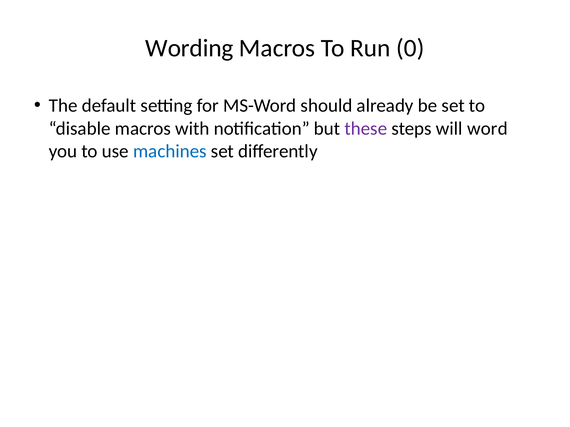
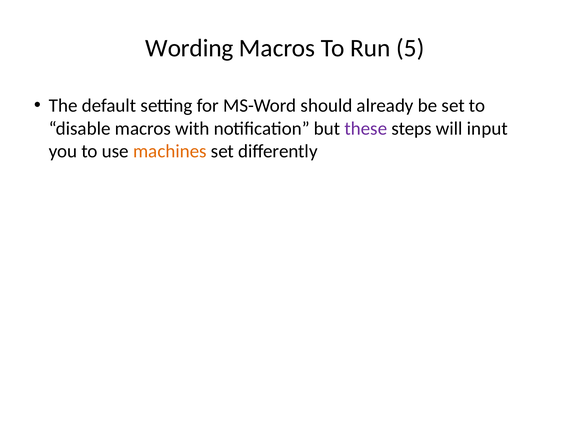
0: 0 -> 5
word: word -> input
machines colour: blue -> orange
